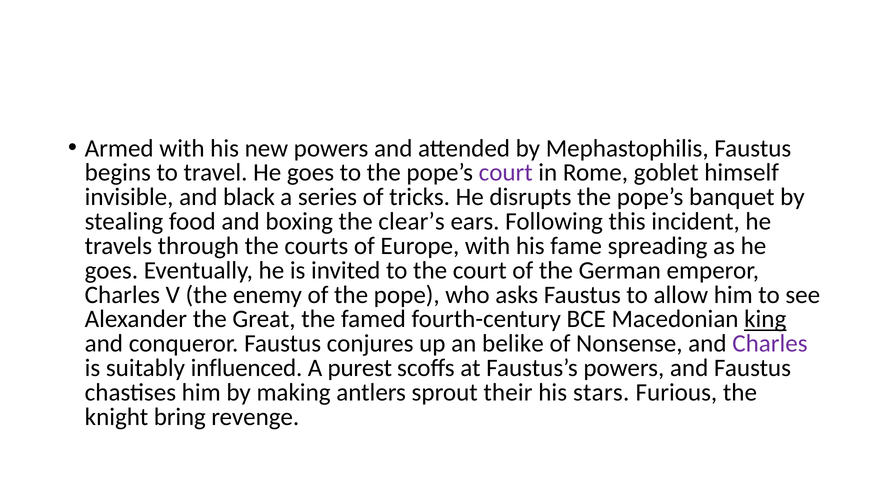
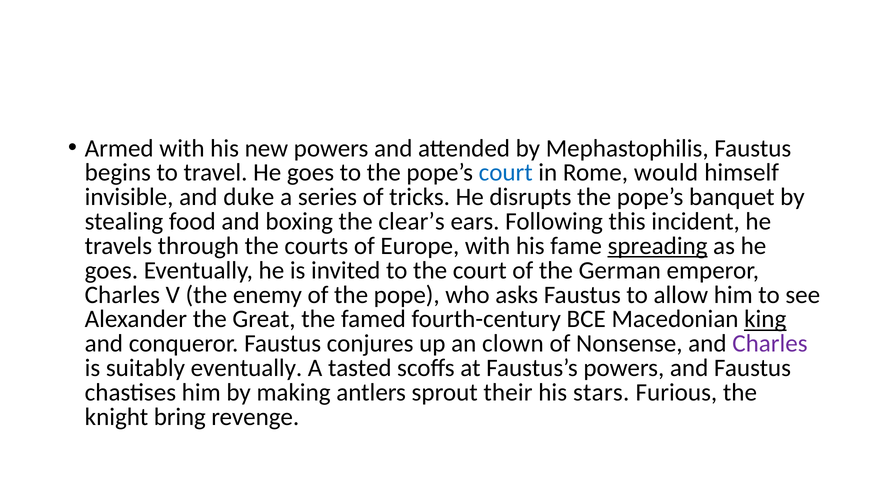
court at (506, 173) colour: purple -> blue
goblet: goblet -> would
black: black -> duke
spreading underline: none -> present
belike: belike -> clown
suitably influenced: influenced -> eventually
purest: purest -> tasted
